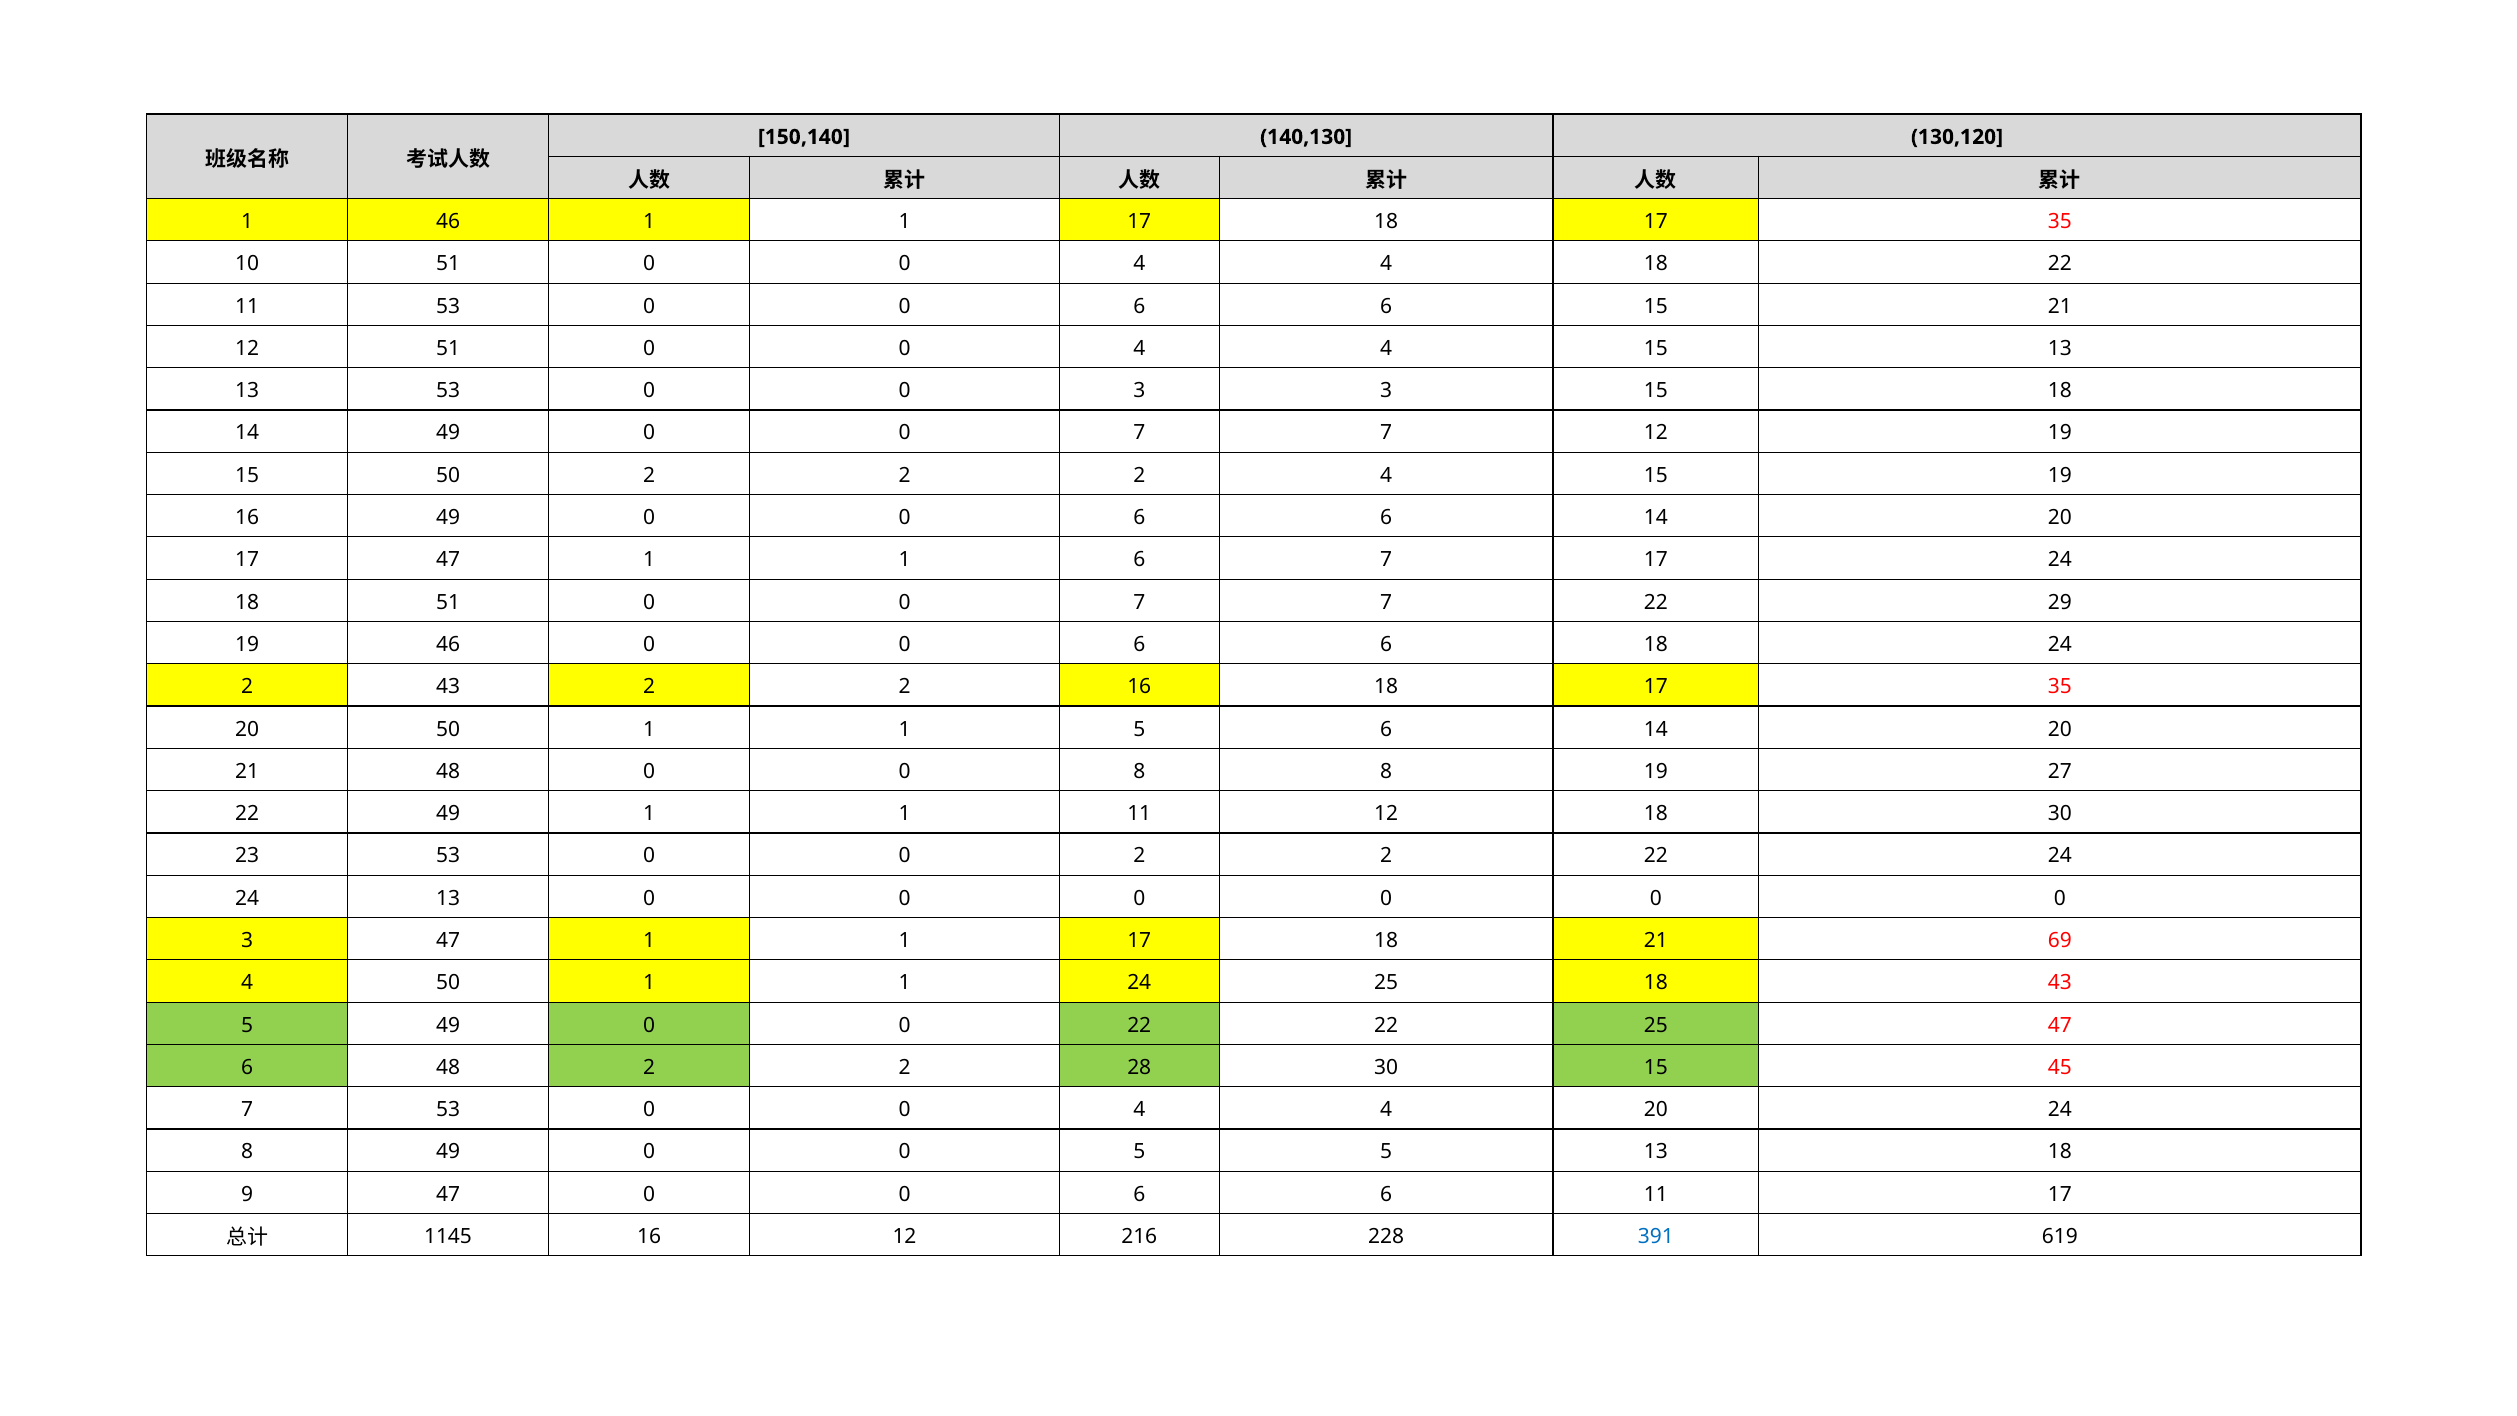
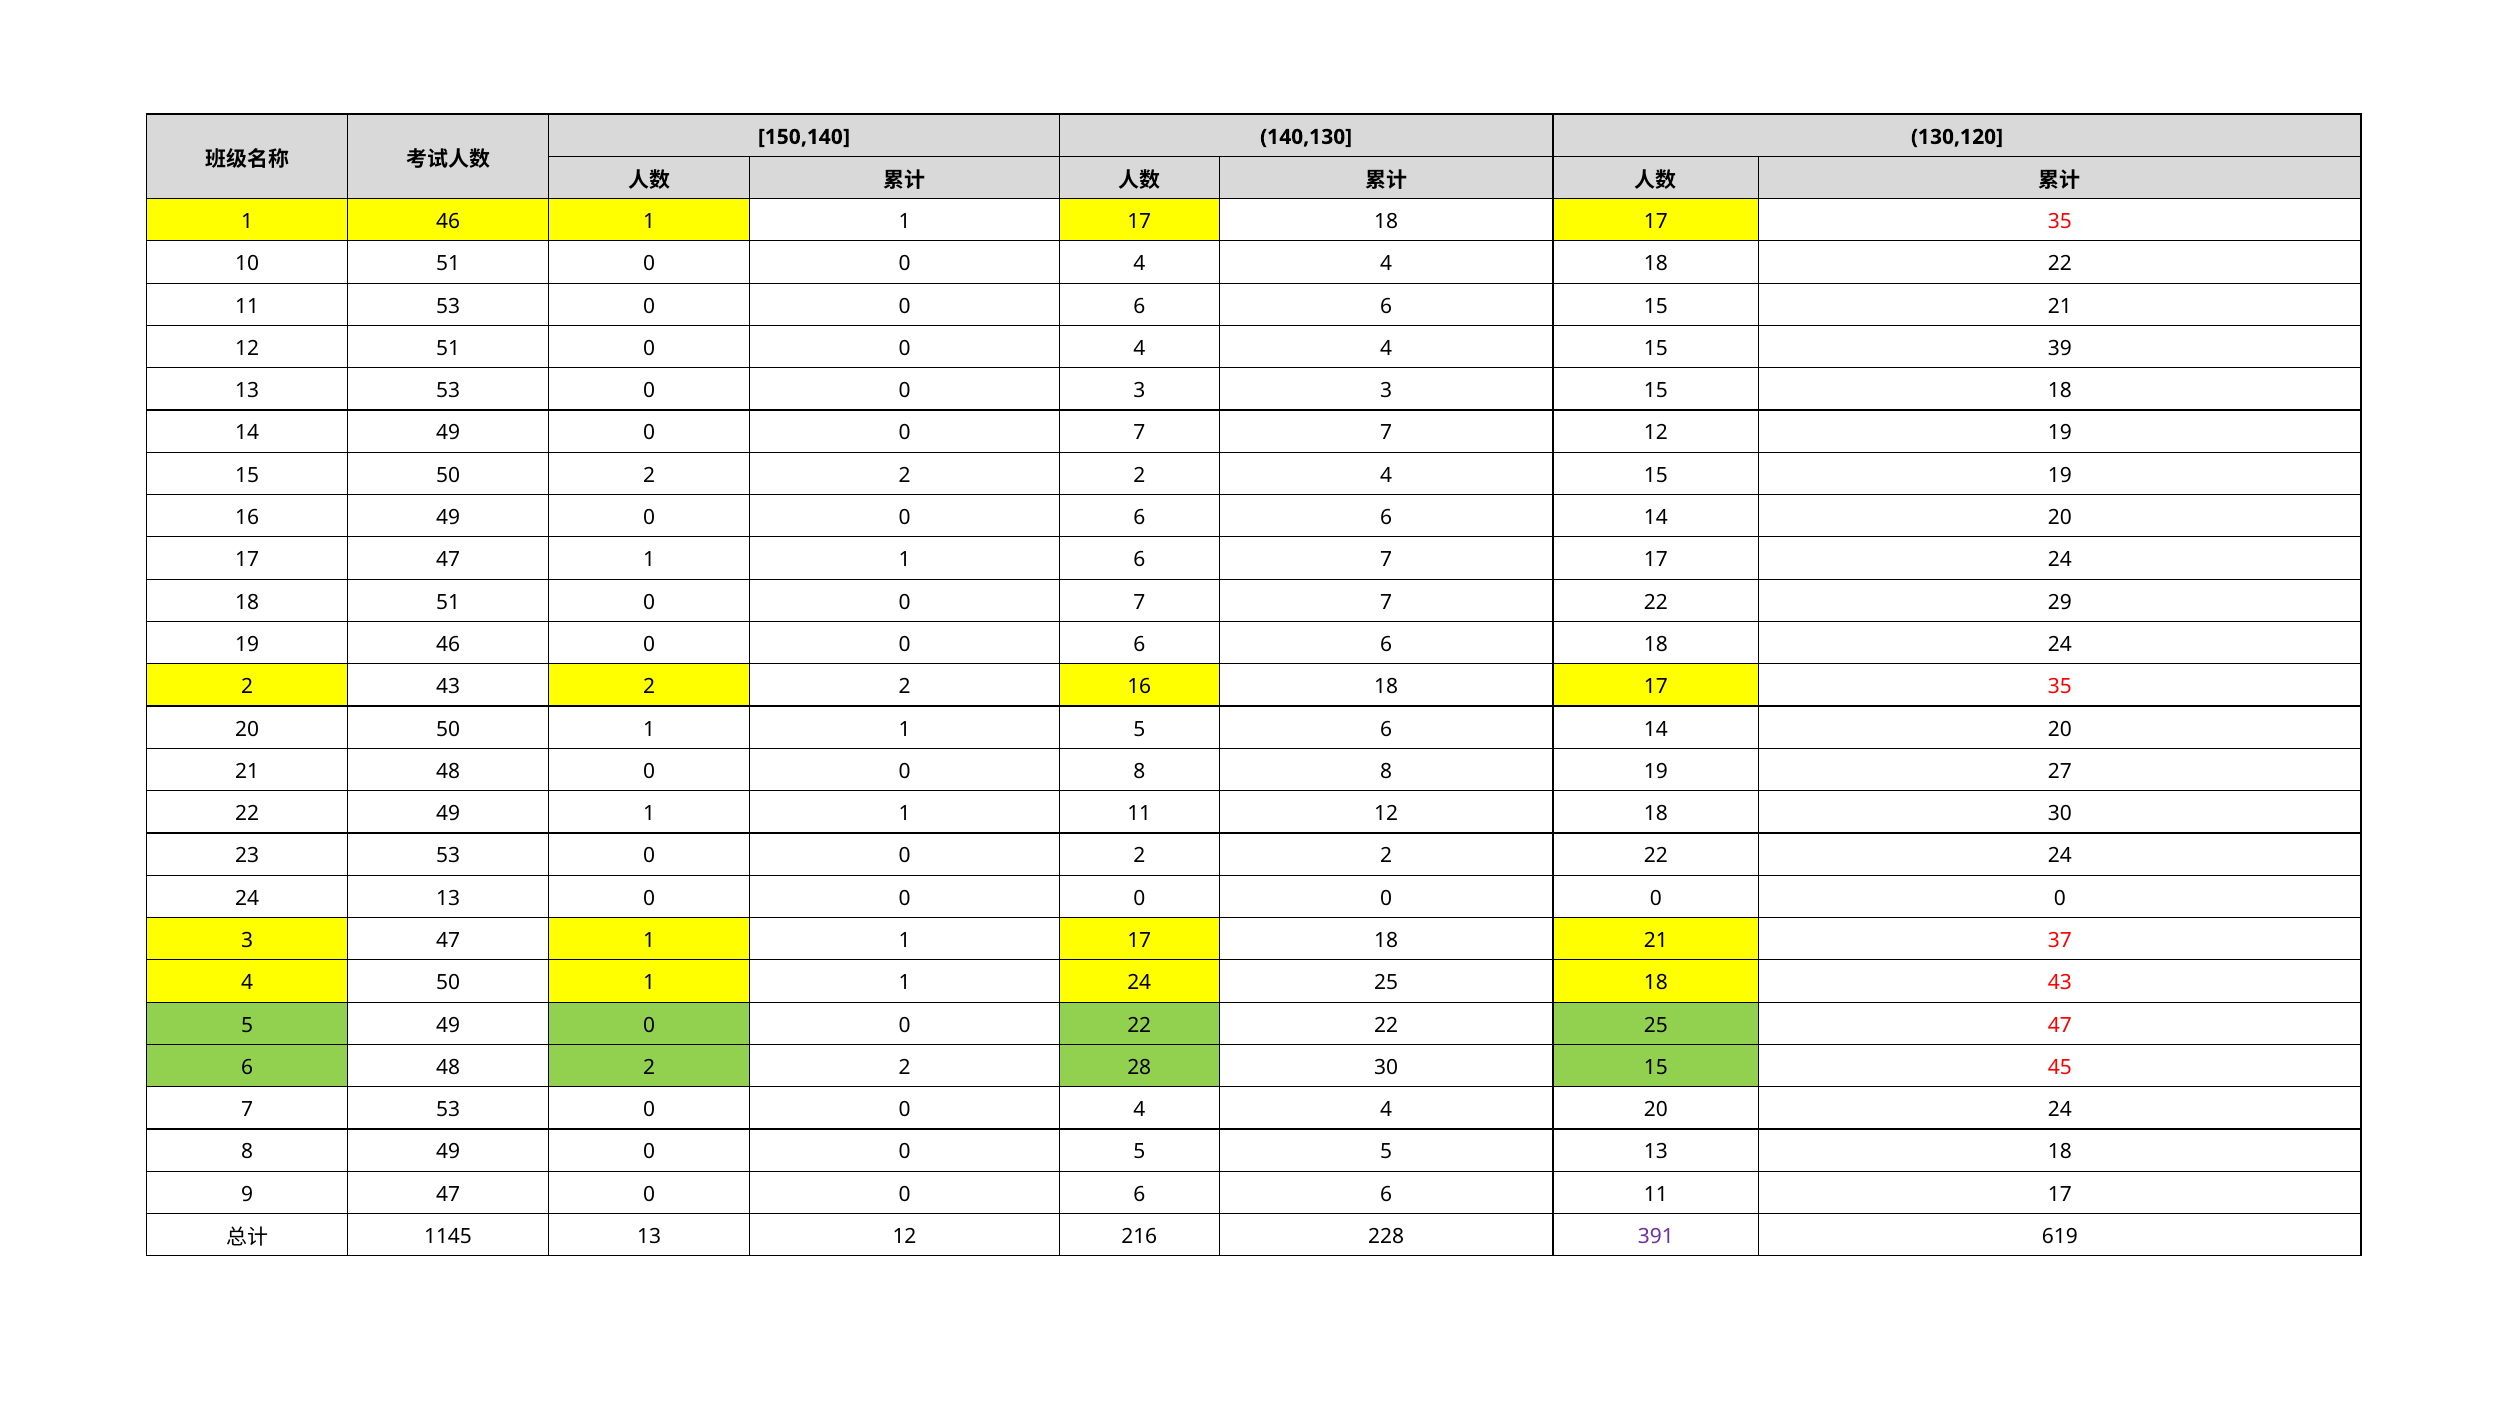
15 13: 13 -> 39
69: 69 -> 37
1145 16: 16 -> 13
391 colour: blue -> purple
